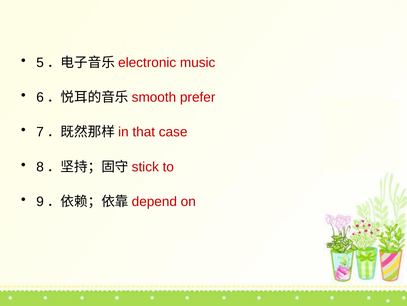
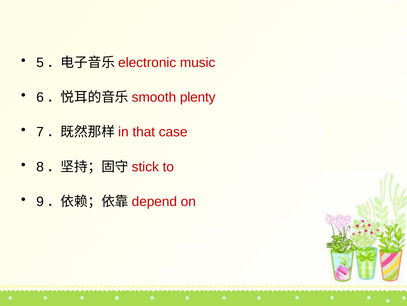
prefer: prefer -> plenty
